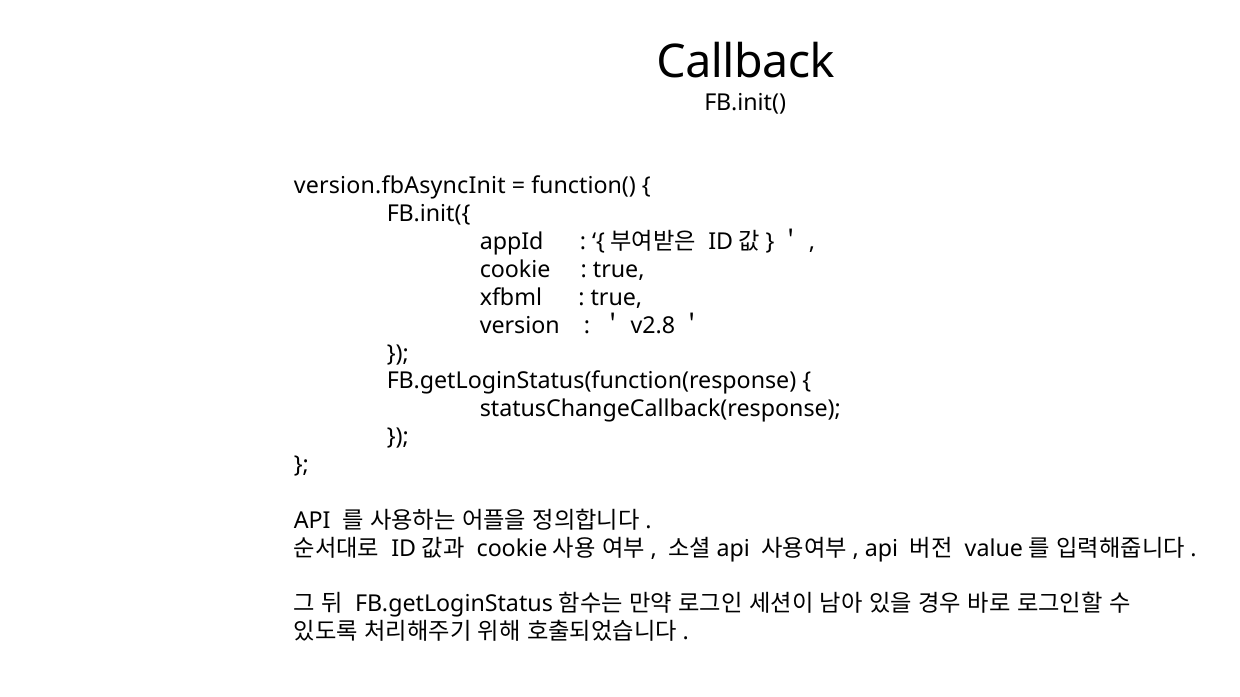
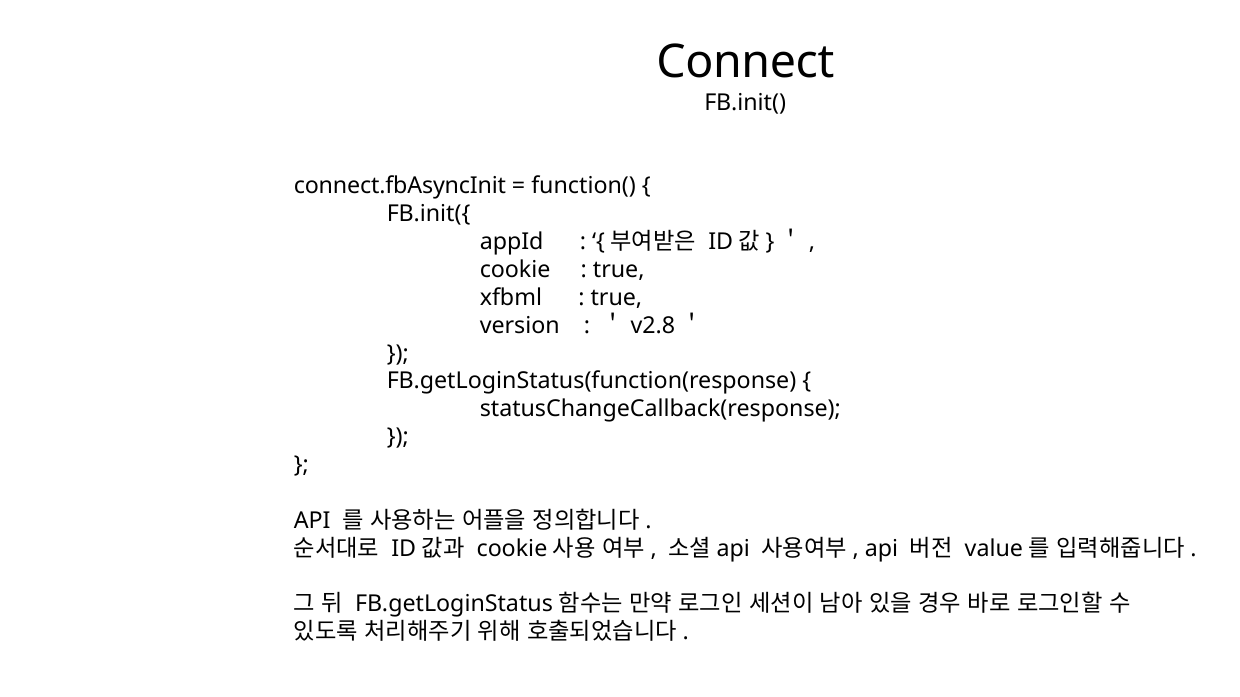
Callback: Callback -> Connect
version.fbAsyncInit: version.fbAsyncInit -> connect.fbAsyncInit
